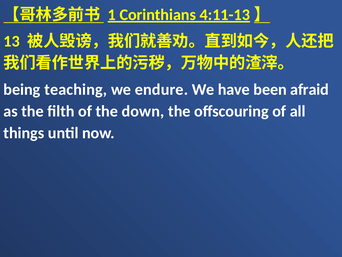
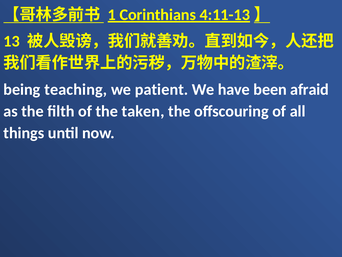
endure: endure -> patient
down: down -> taken
